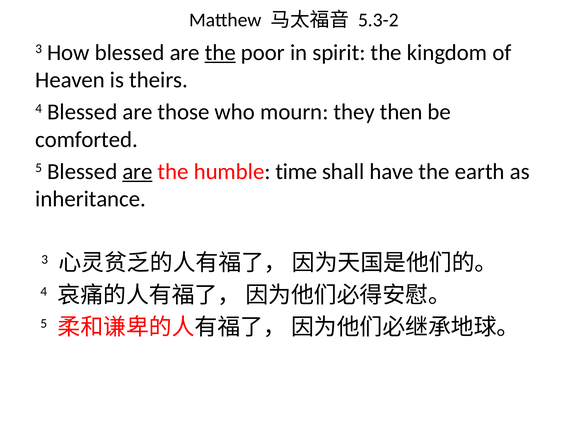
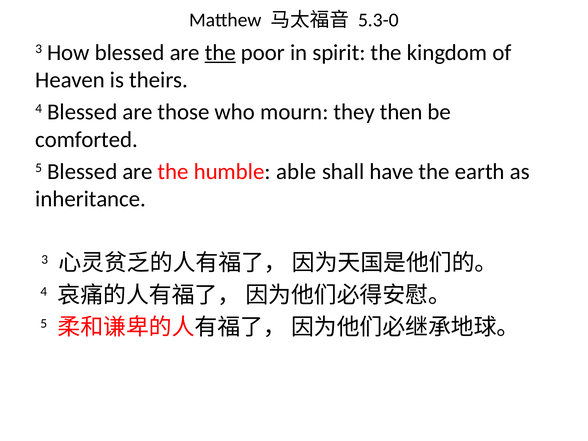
5.3-2: 5.3-2 -> 5.3-0
are at (137, 172) underline: present -> none
time: time -> able
